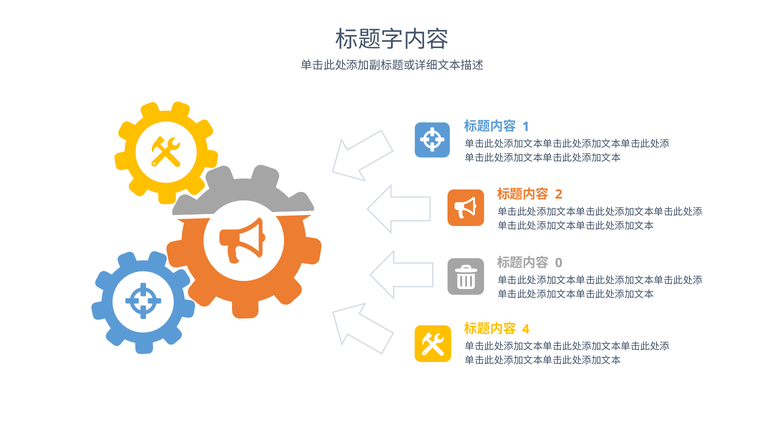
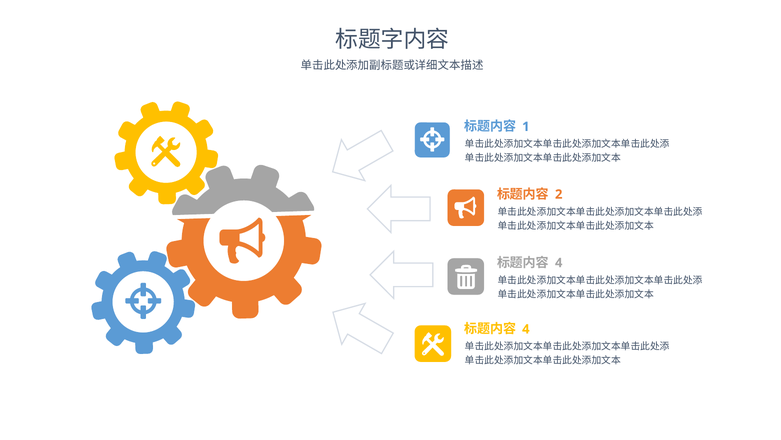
0 at (559, 262): 0 -> 4
